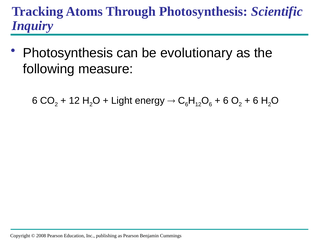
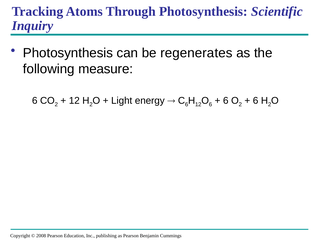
evolutionary: evolutionary -> regenerates
